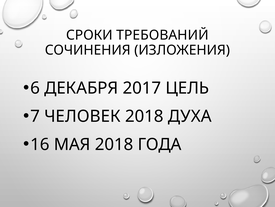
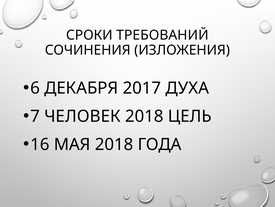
ЦЕЛЬ: ЦЕЛЬ -> ДУХА
ДУХА: ДУХА -> ЦЕЛЬ
